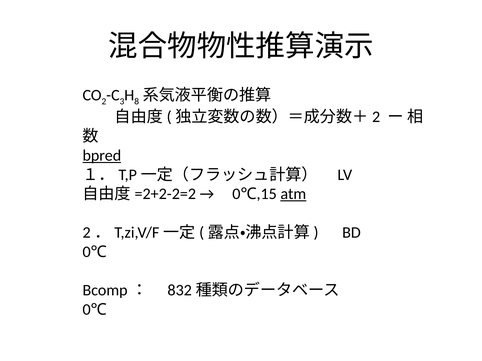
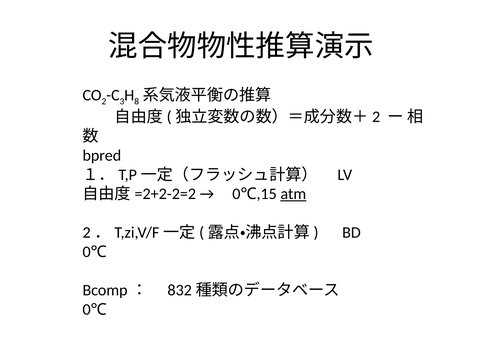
bpred underline: present -> none
